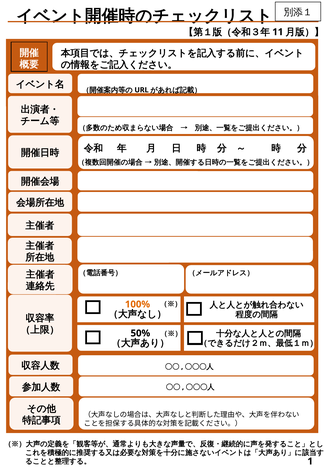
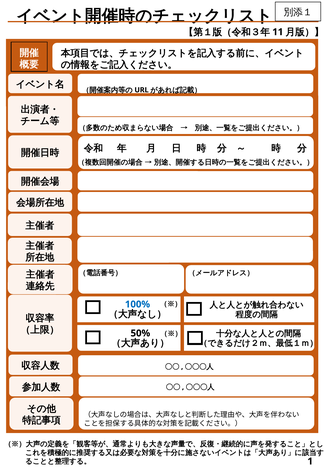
100% colour: orange -> blue
